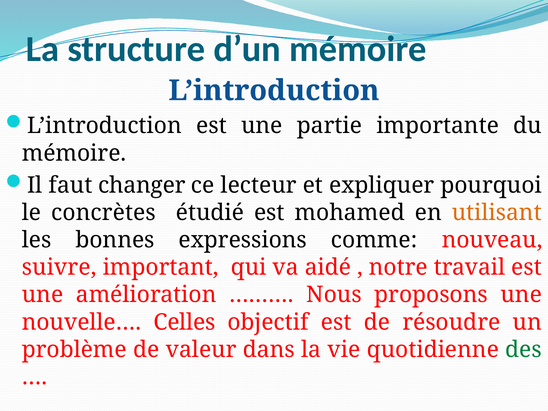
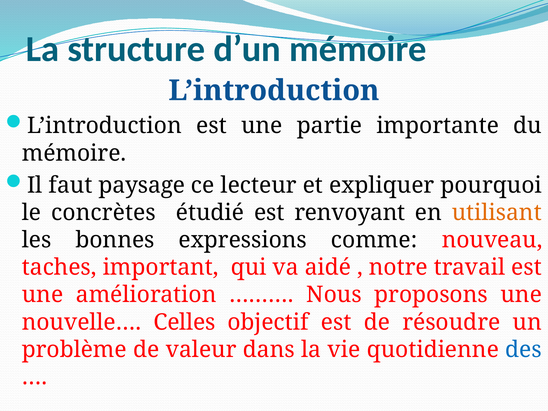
changer: changer -> paysage
mohamed: mohamed -> renvoyant
suivre: suivre -> taches
des colour: green -> blue
